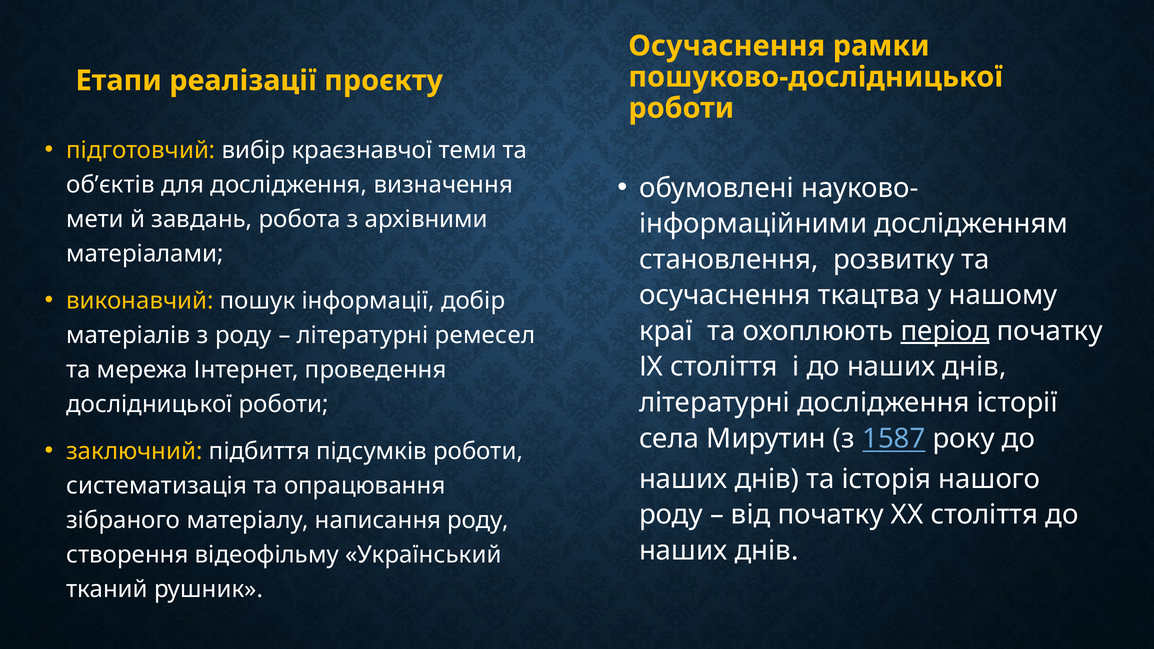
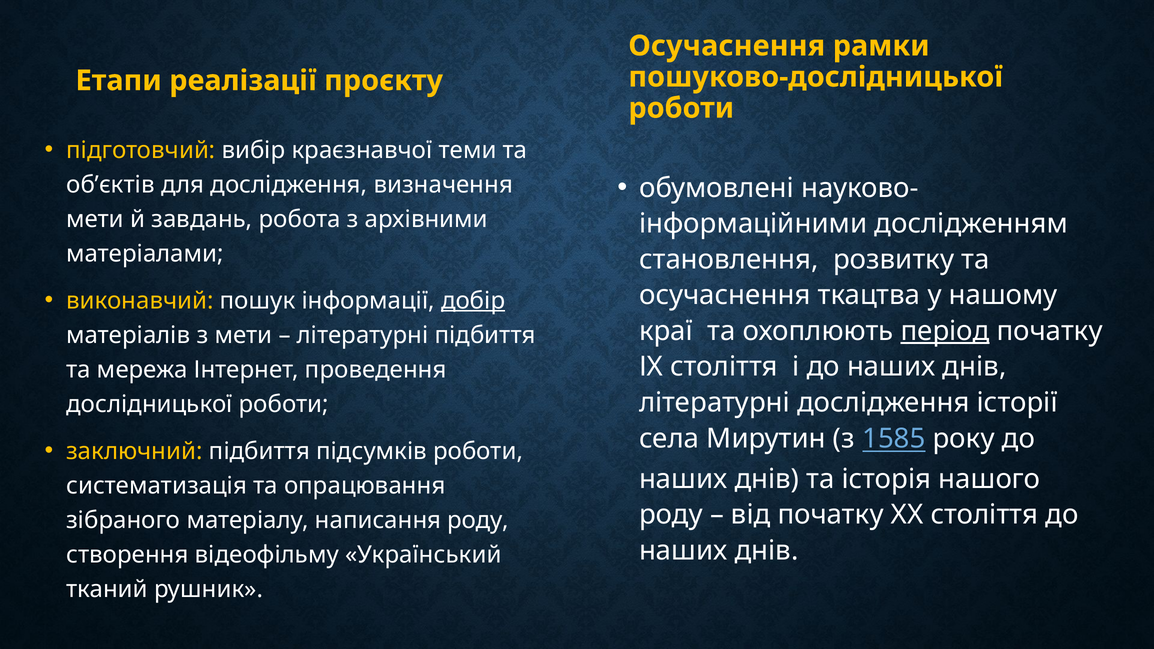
добір underline: none -> present
з роду: роду -> мети
літературні ремесел: ремесел -> підбиття
1587: 1587 -> 1585
